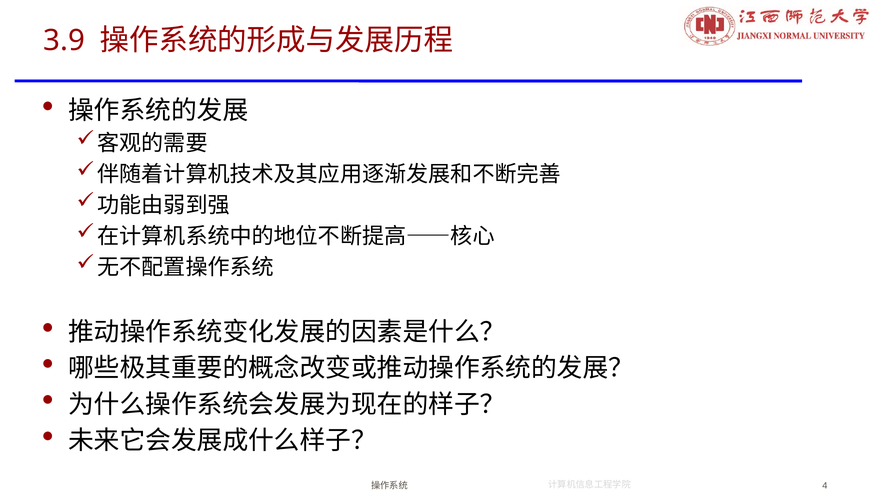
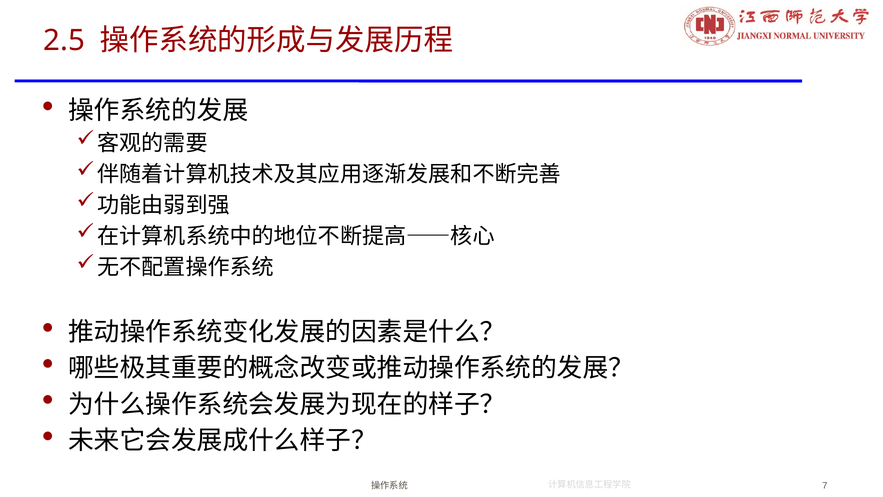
3.9: 3.9 -> 2.5
4: 4 -> 7
